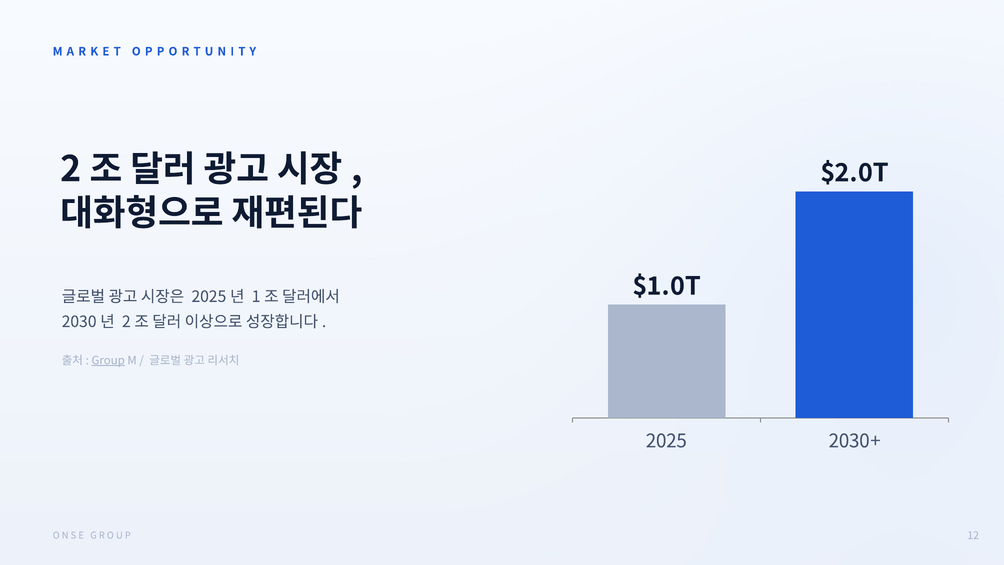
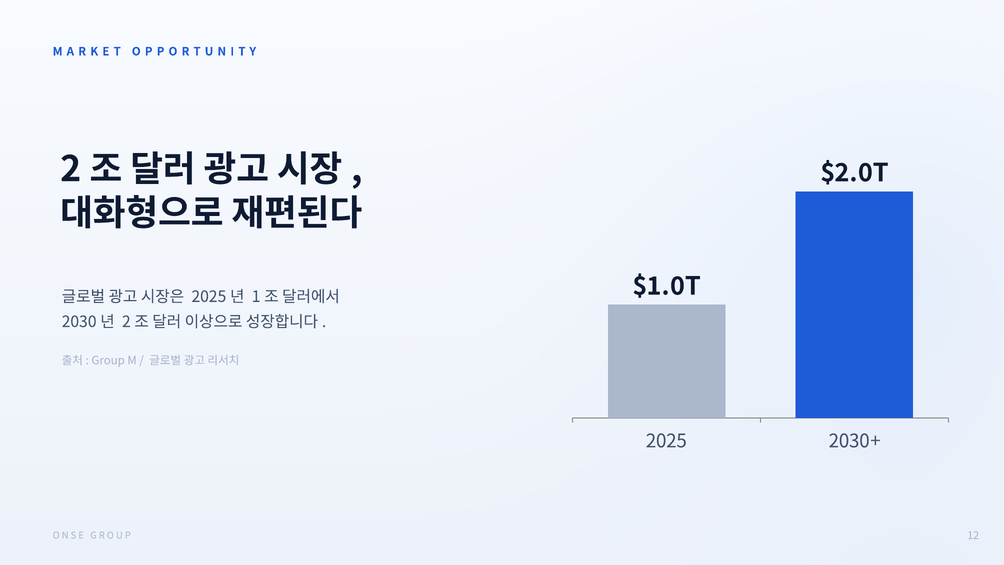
Group at (108, 360) underline: present -> none
